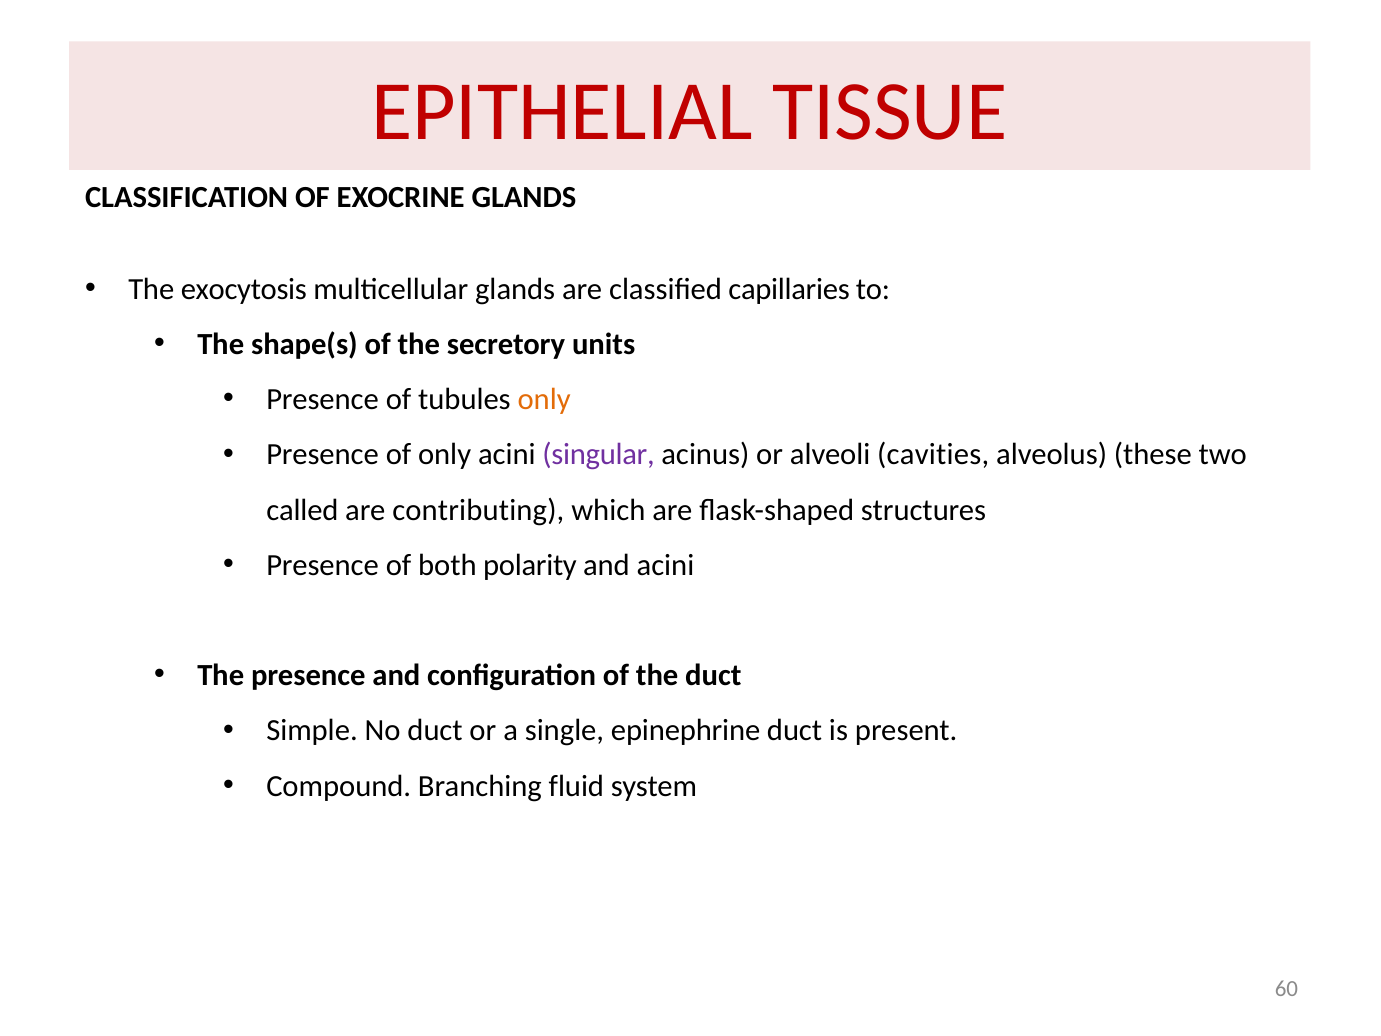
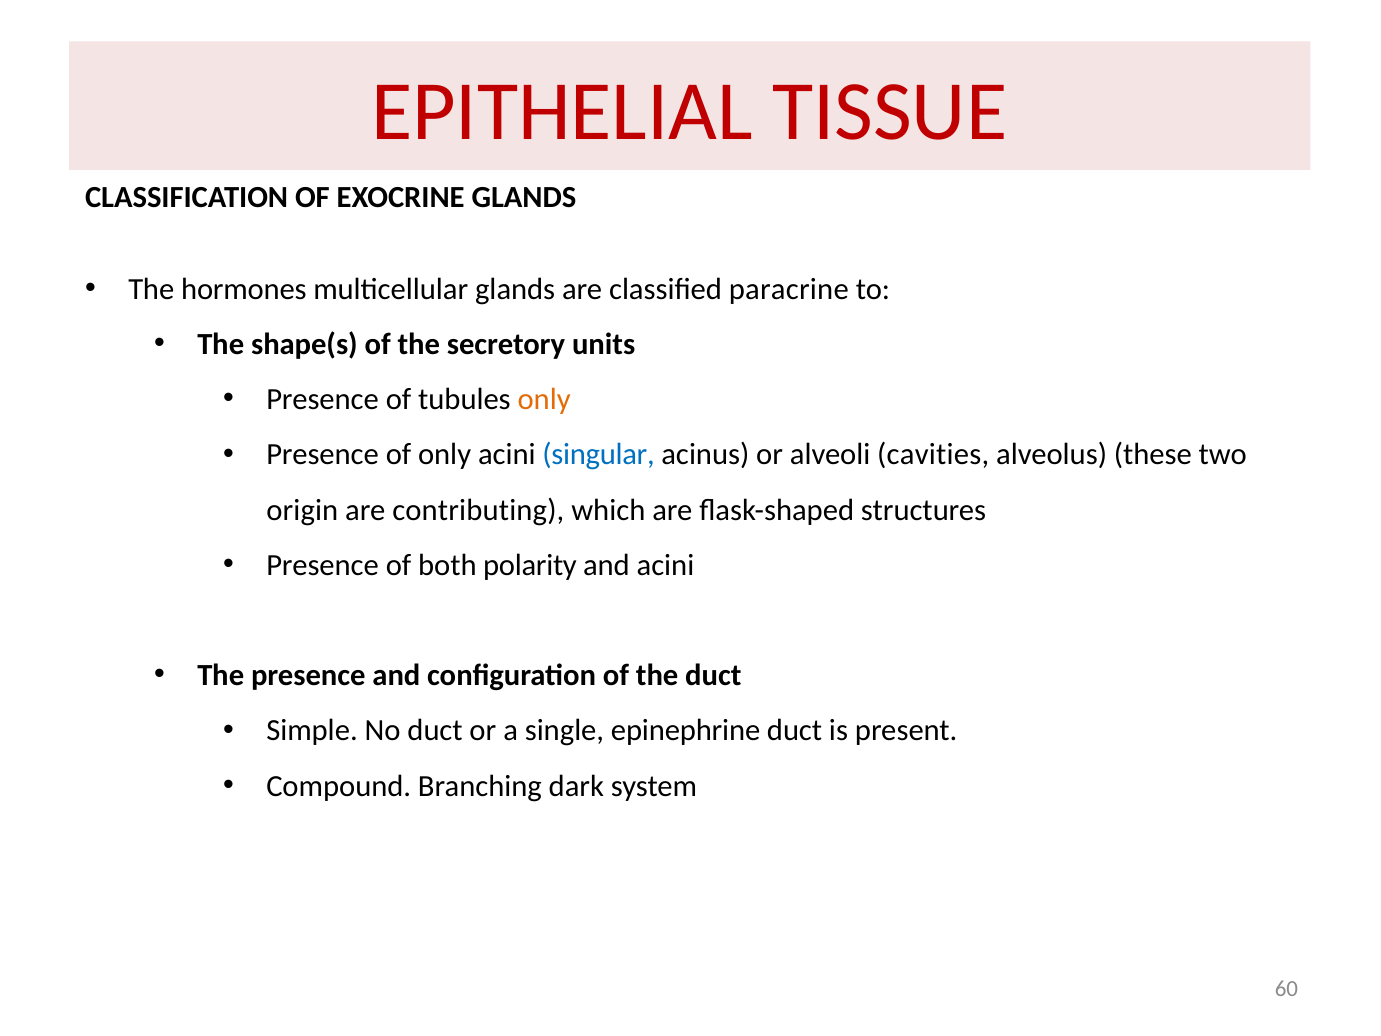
exocytosis: exocytosis -> hormones
capillaries: capillaries -> paracrine
singular colour: purple -> blue
called: called -> origin
fluid: fluid -> dark
